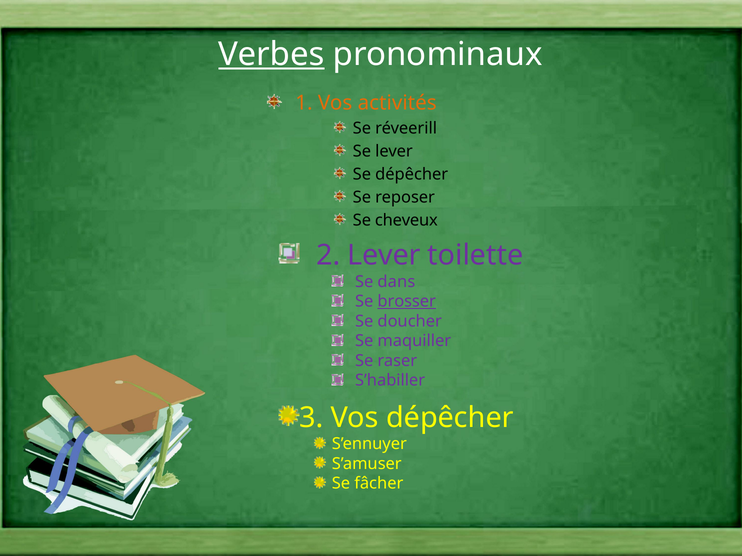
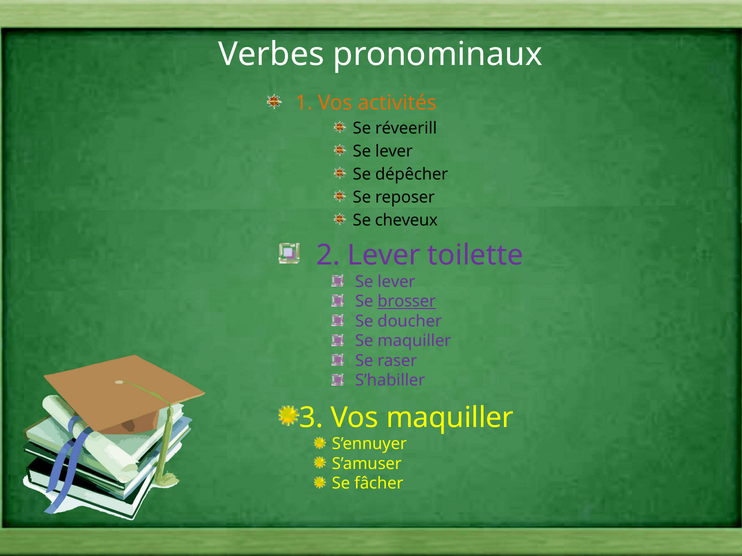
Verbes underline: present -> none
dans at (396, 282): dans -> lever
Vos dépêcher: dépêcher -> maquiller
